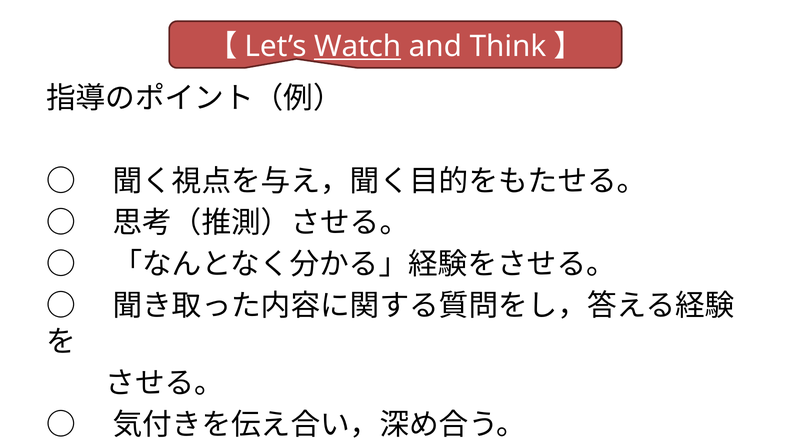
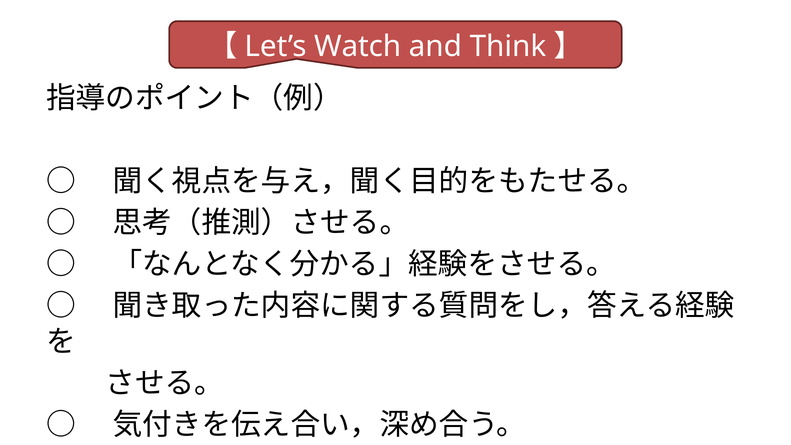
Watch underline: present -> none
